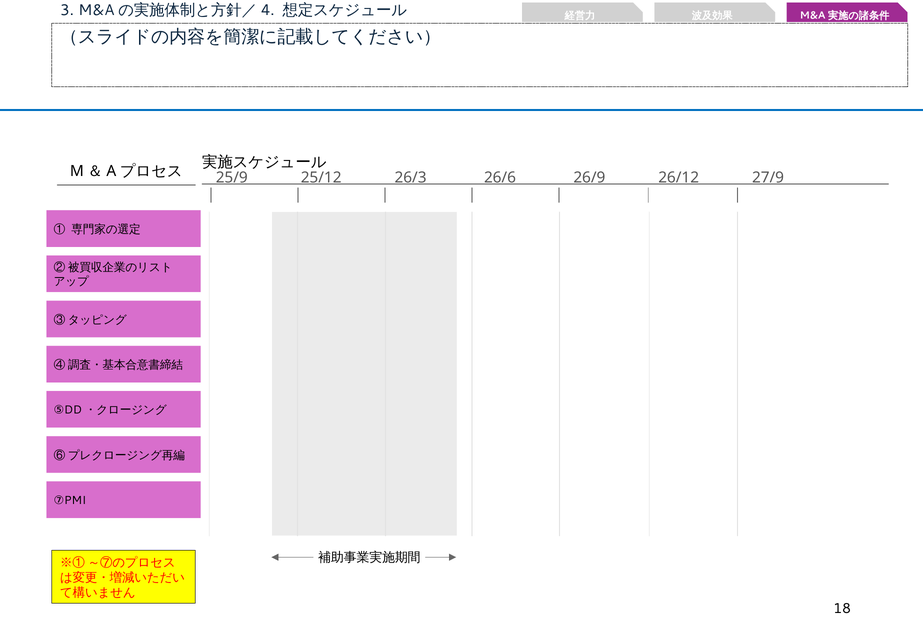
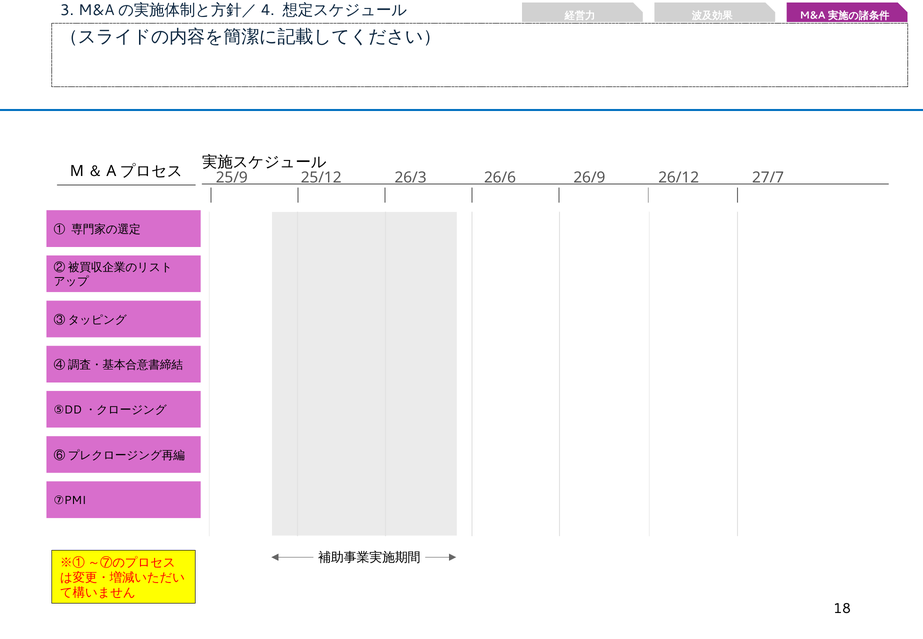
27/9: 27/9 -> 27/7
